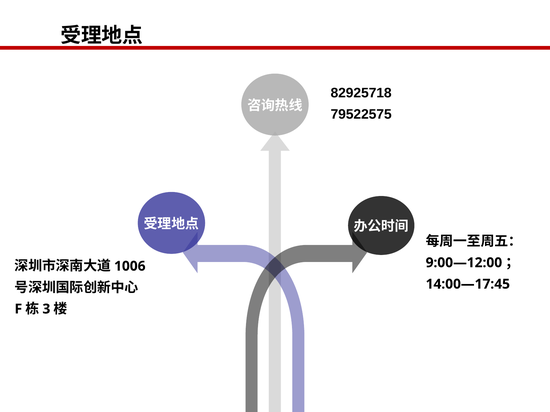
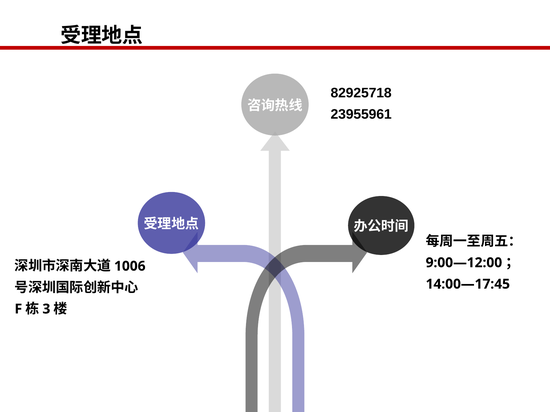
79522575: 79522575 -> 23955961
